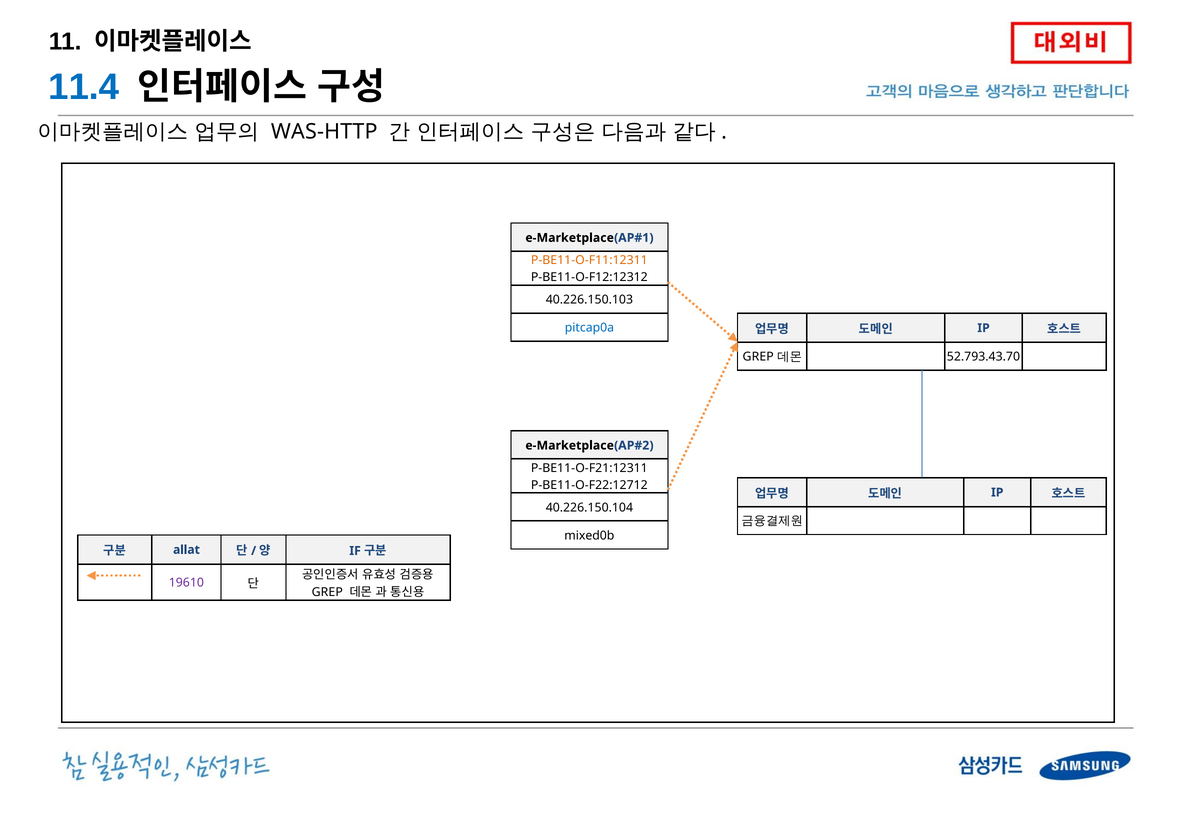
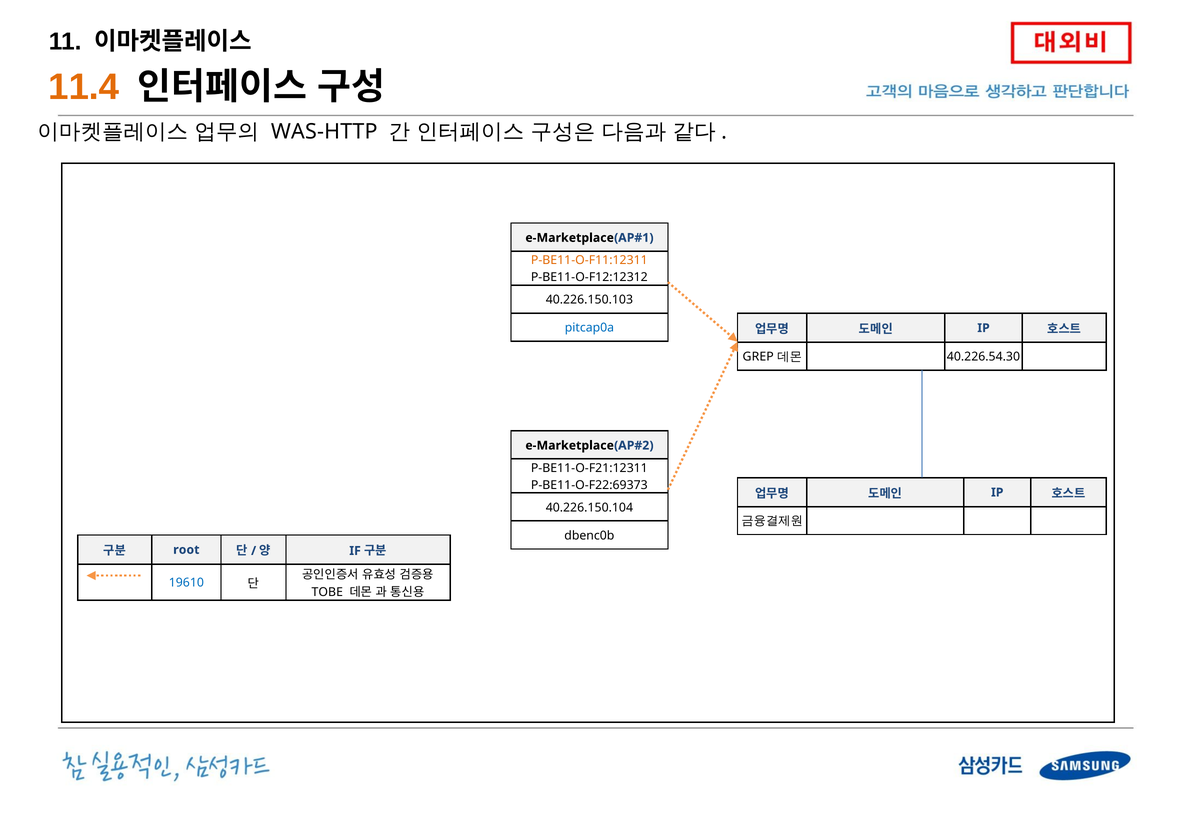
11.4 colour: blue -> orange
52.793.43.70: 52.793.43.70 -> 40.226.54.30
P-BE11-O-F22:12712: P-BE11-O-F22:12712 -> P-BE11-O-F22:69373
mixed0b: mixed0b -> dbenc0b
allat: allat -> root
19610 colour: purple -> blue
GREP at (327, 592): GREP -> TOBE
